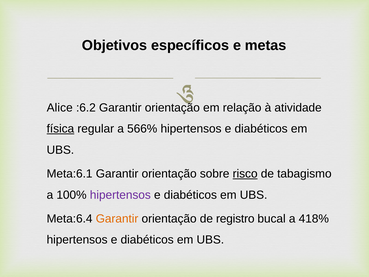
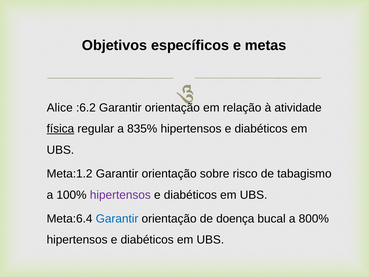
566%: 566% -> 835%
Meta:6.1: Meta:6.1 -> Meta:1.2
risco underline: present -> none
Garantir at (117, 218) colour: orange -> blue
registro: registro -> doença
418%: 418% -> 800%
